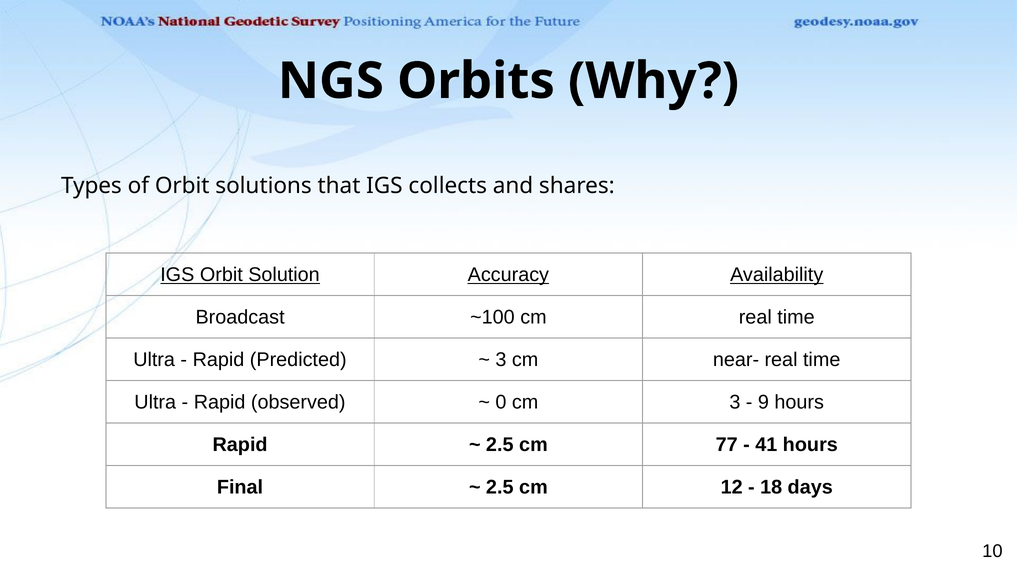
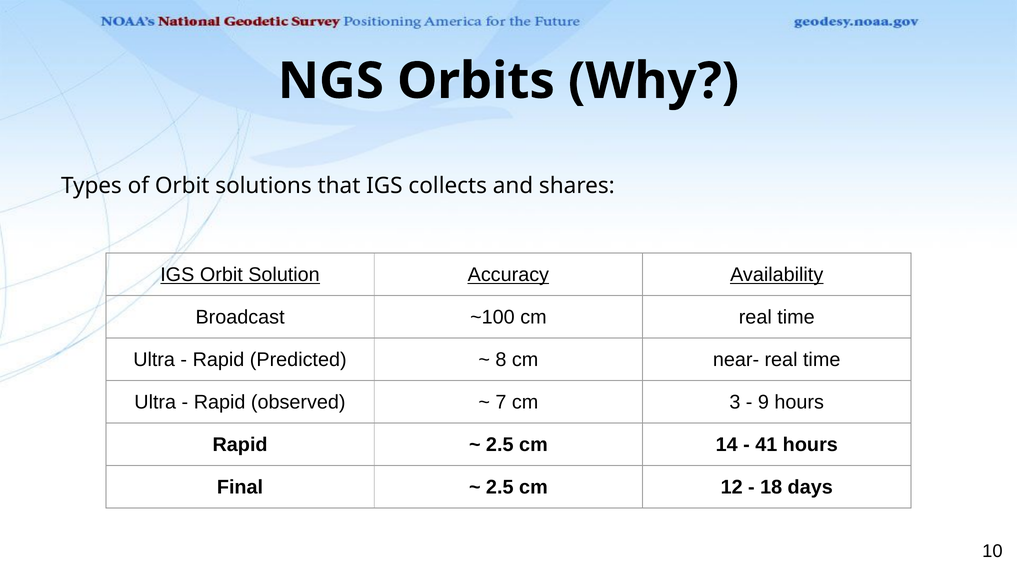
3 at (501, 360): 3 -> 8
0: 0 -> 7
77: 77 -> 14
